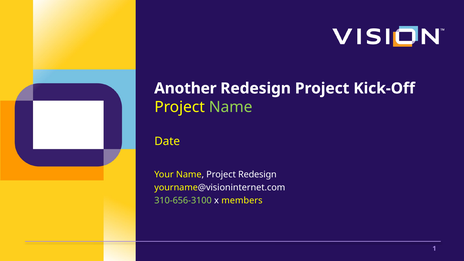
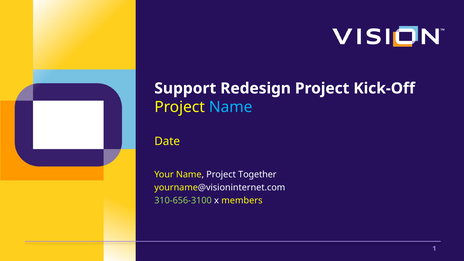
Another: Another -> Support
Name at (231, 107) colour: light green -> light blue
Project Redesign: Redesign -> Together
